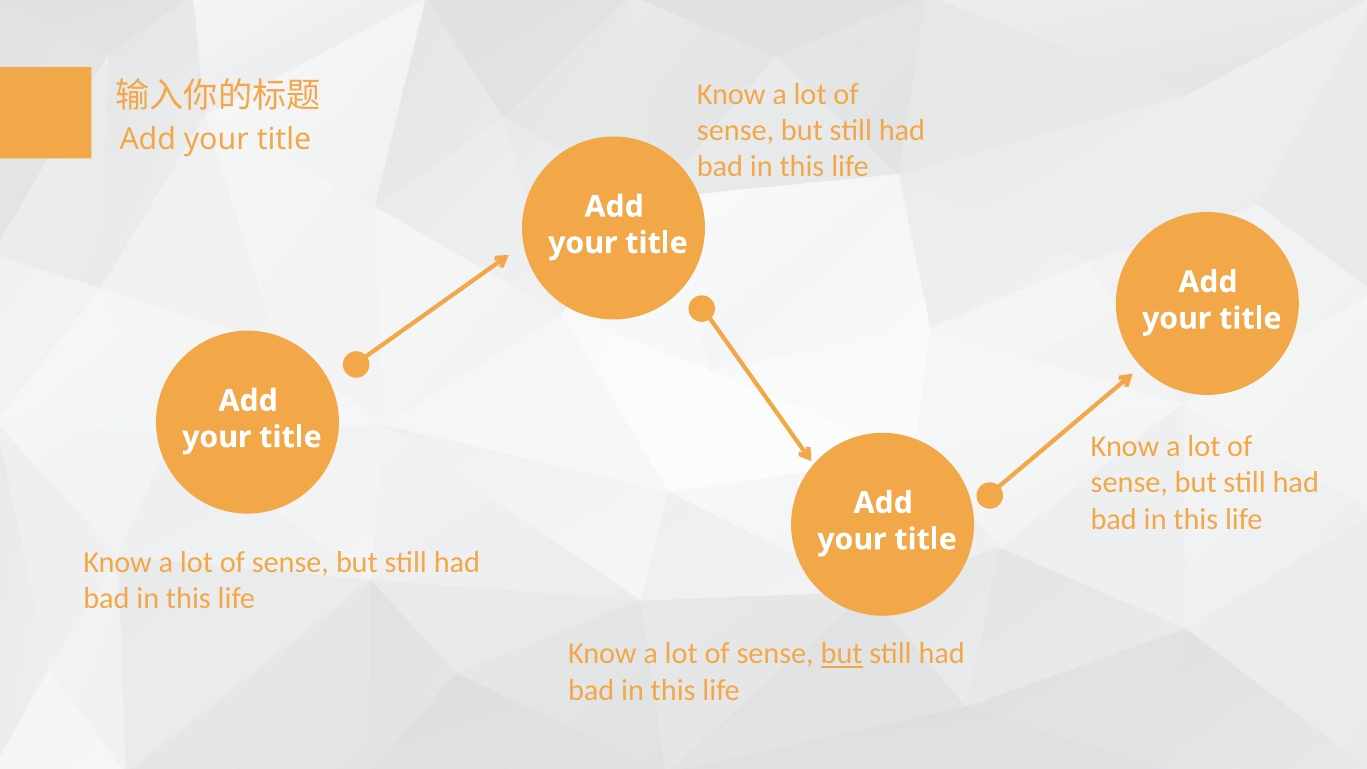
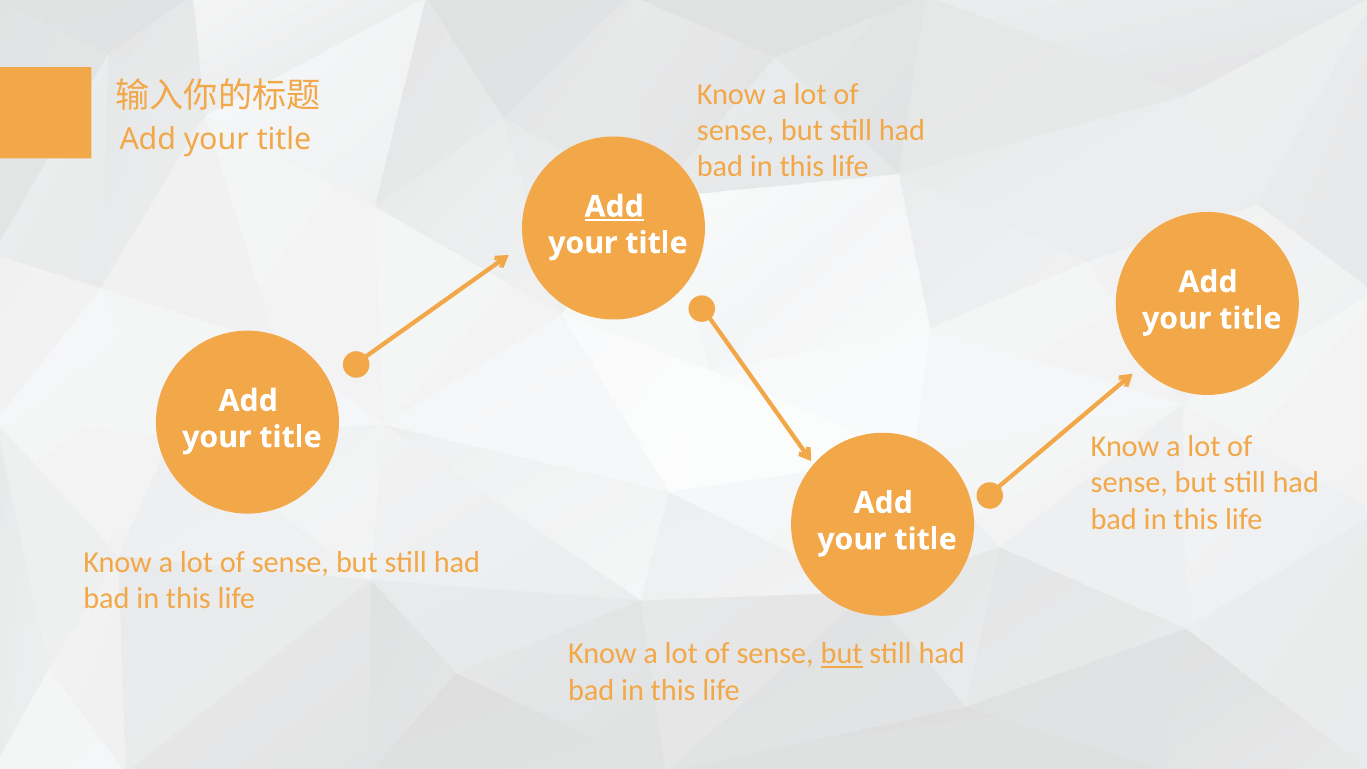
Add at (614, 207) underline: none -> present
